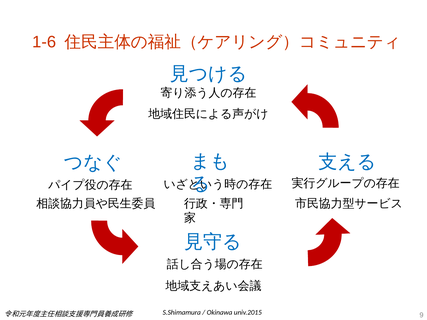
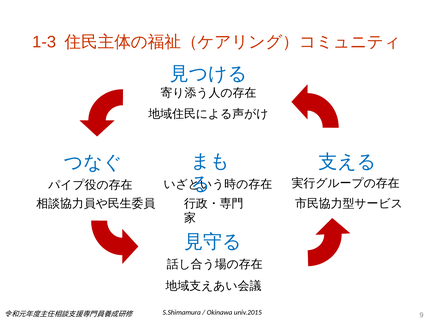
1-6: 1-6 -> 1-3
